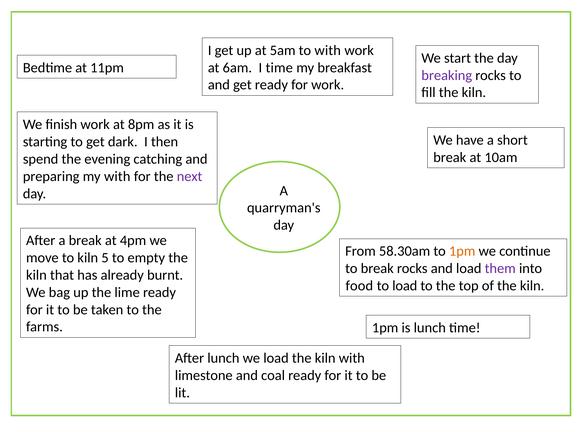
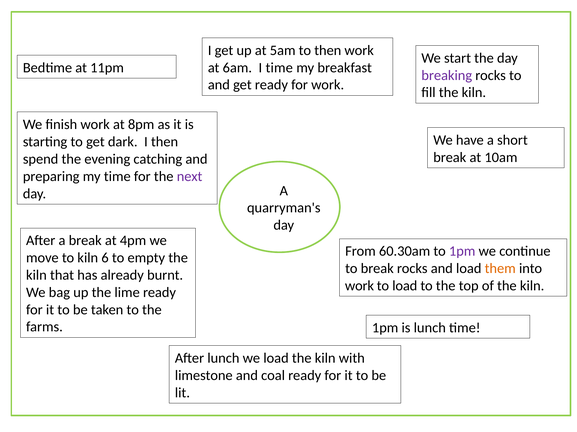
to with: with -> then
my with: with -> time
58.30am: 58.30am -> 60.30am
1pm at (462, 252) colour: orange -> purple
5: 5 -> 6
them colour: purple -> orange
food at (359, 286): food -> work
